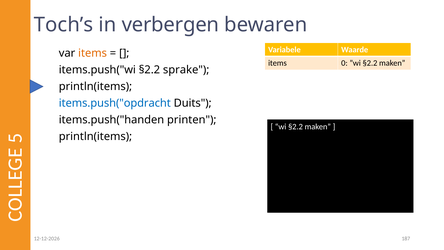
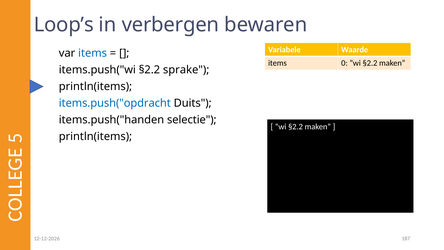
Toch’s: Toch’s -> Loop’s
items at (93, 53) colour: orange -> blue
printen: printen -> selectie
